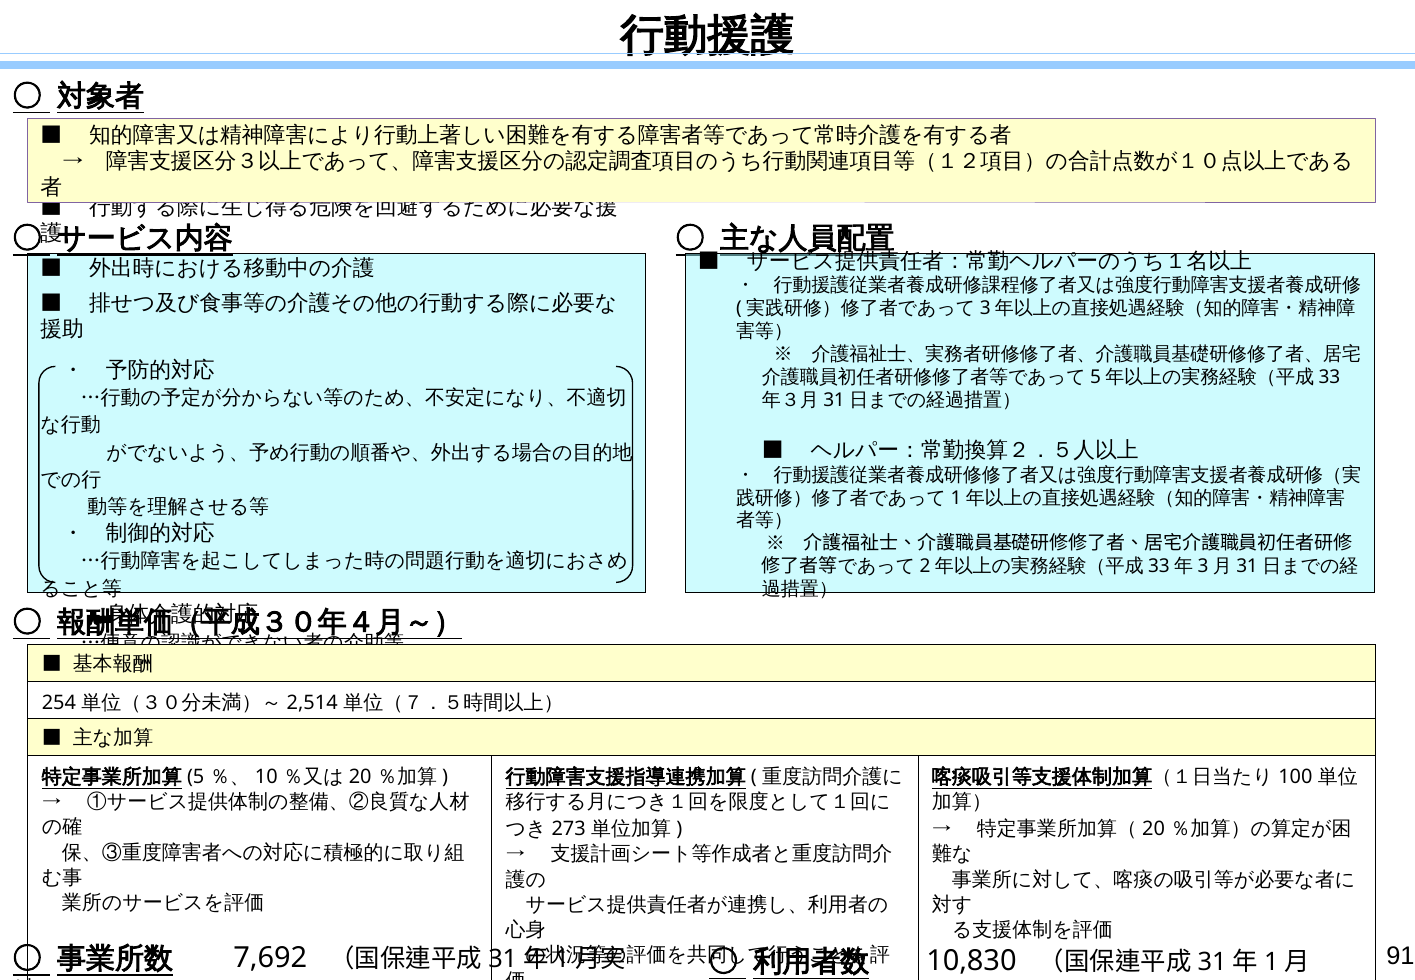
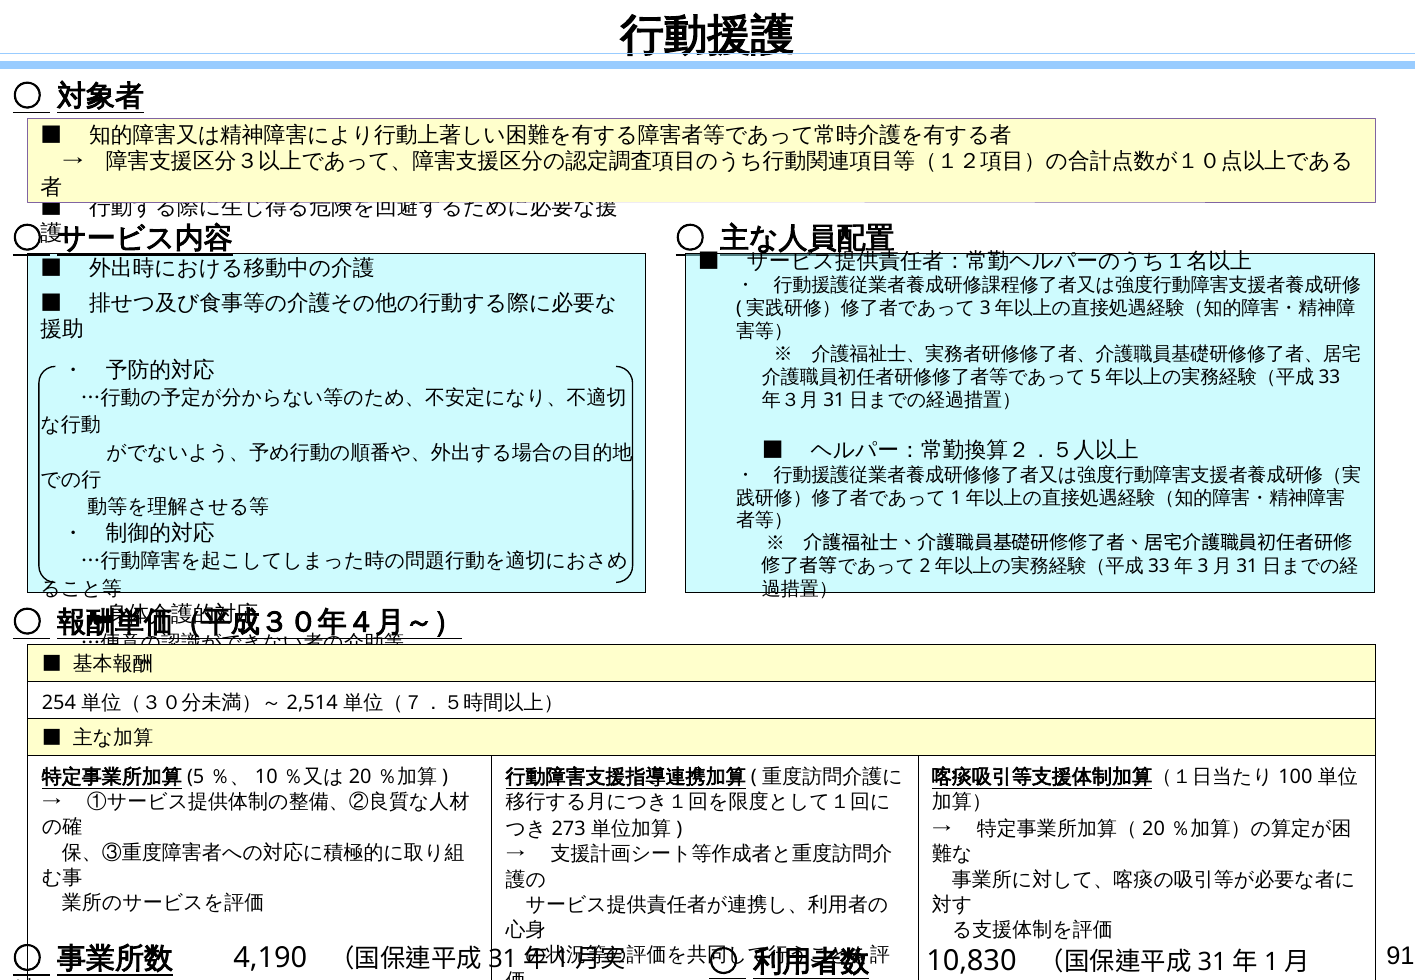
7,692: 7,692 -> 4,190
